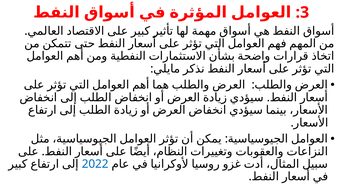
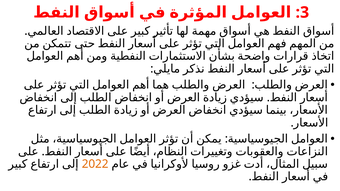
2022 colour: blue -> orange
